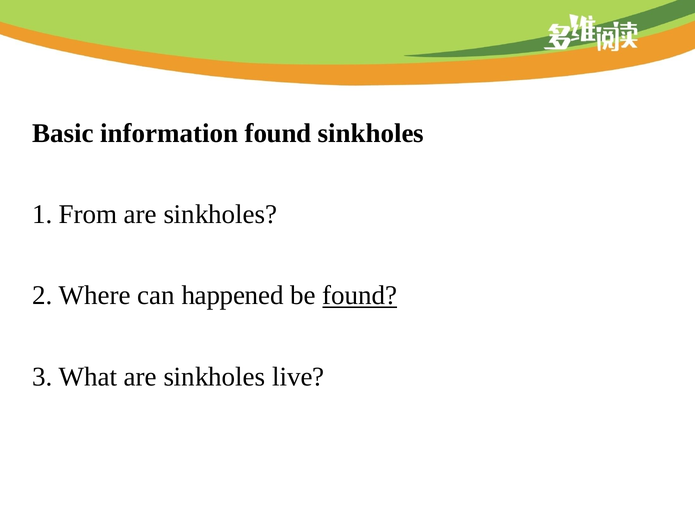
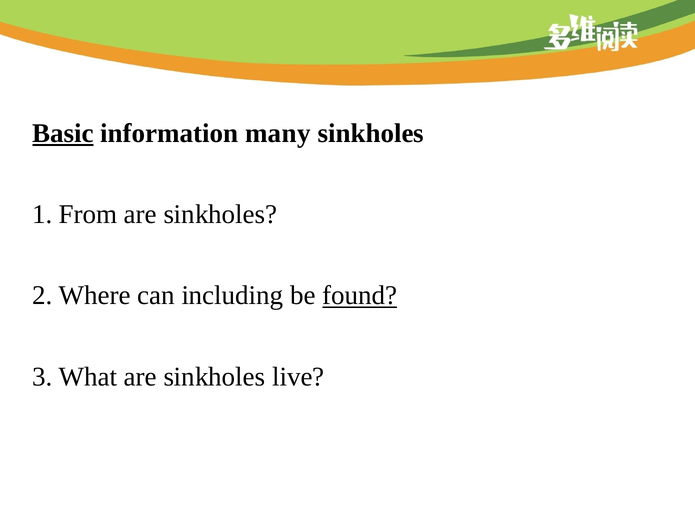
Basic underline: none -> present
information found: found -> many
happened: happened -> including
